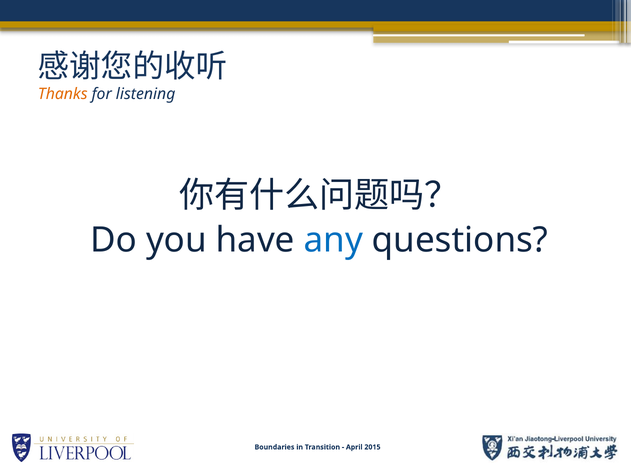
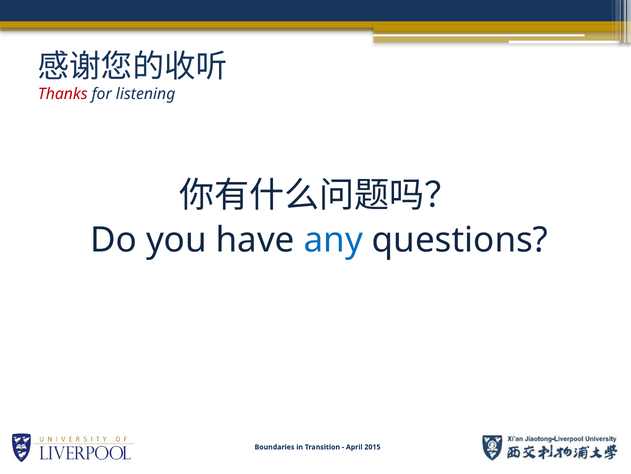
Thanks colour: orange -> red
